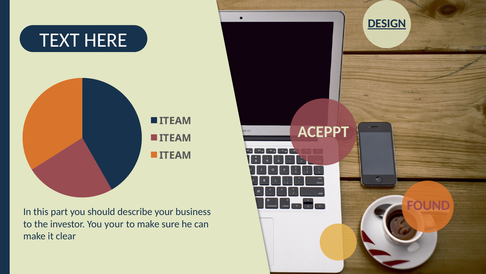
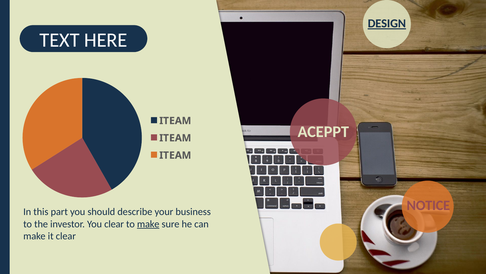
FOUND: FOUND -> NOTICE
You your: your -> clear
make at (148, 223) underline: none -> present
